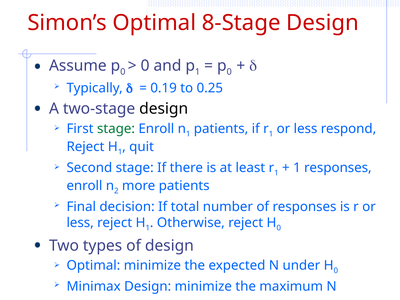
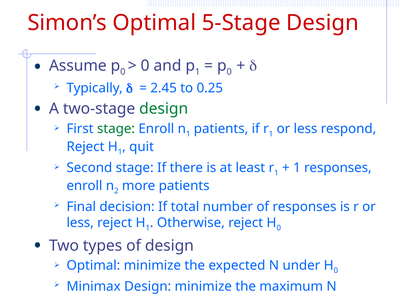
8-Stage: 8-Stage -> 5-Stage
0.19: 0.19 -> 2.45
design at (164, 109) colour: black -> green
